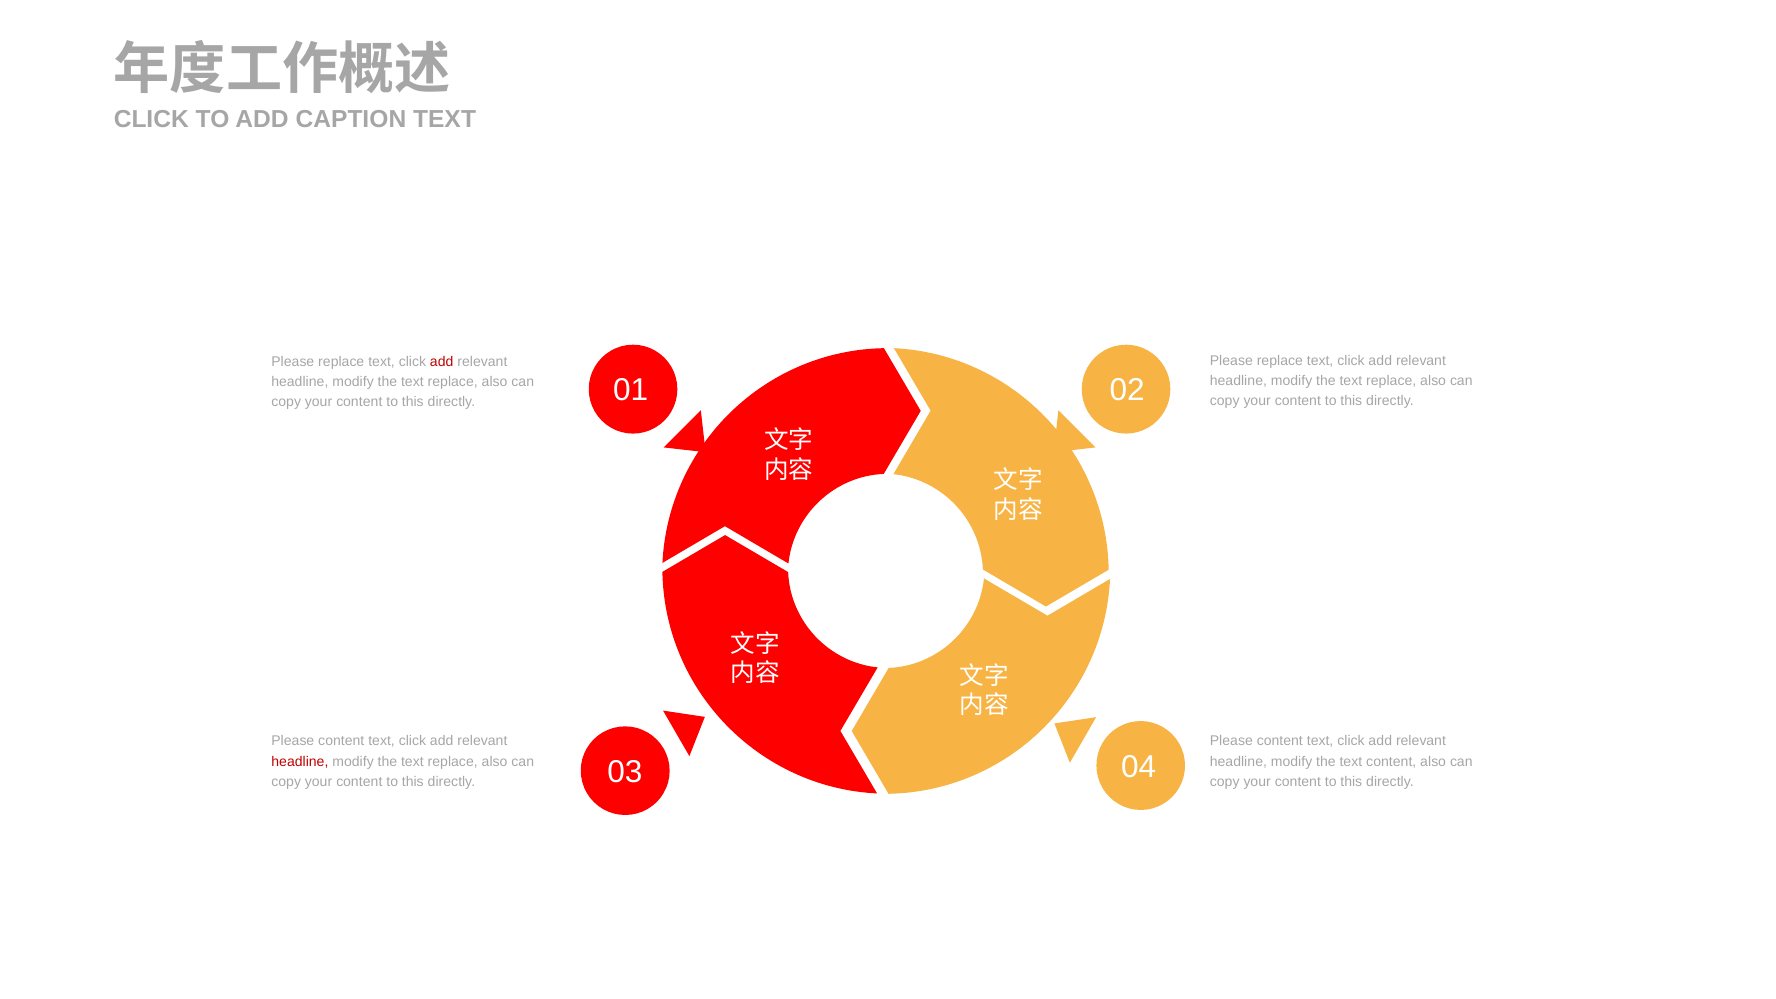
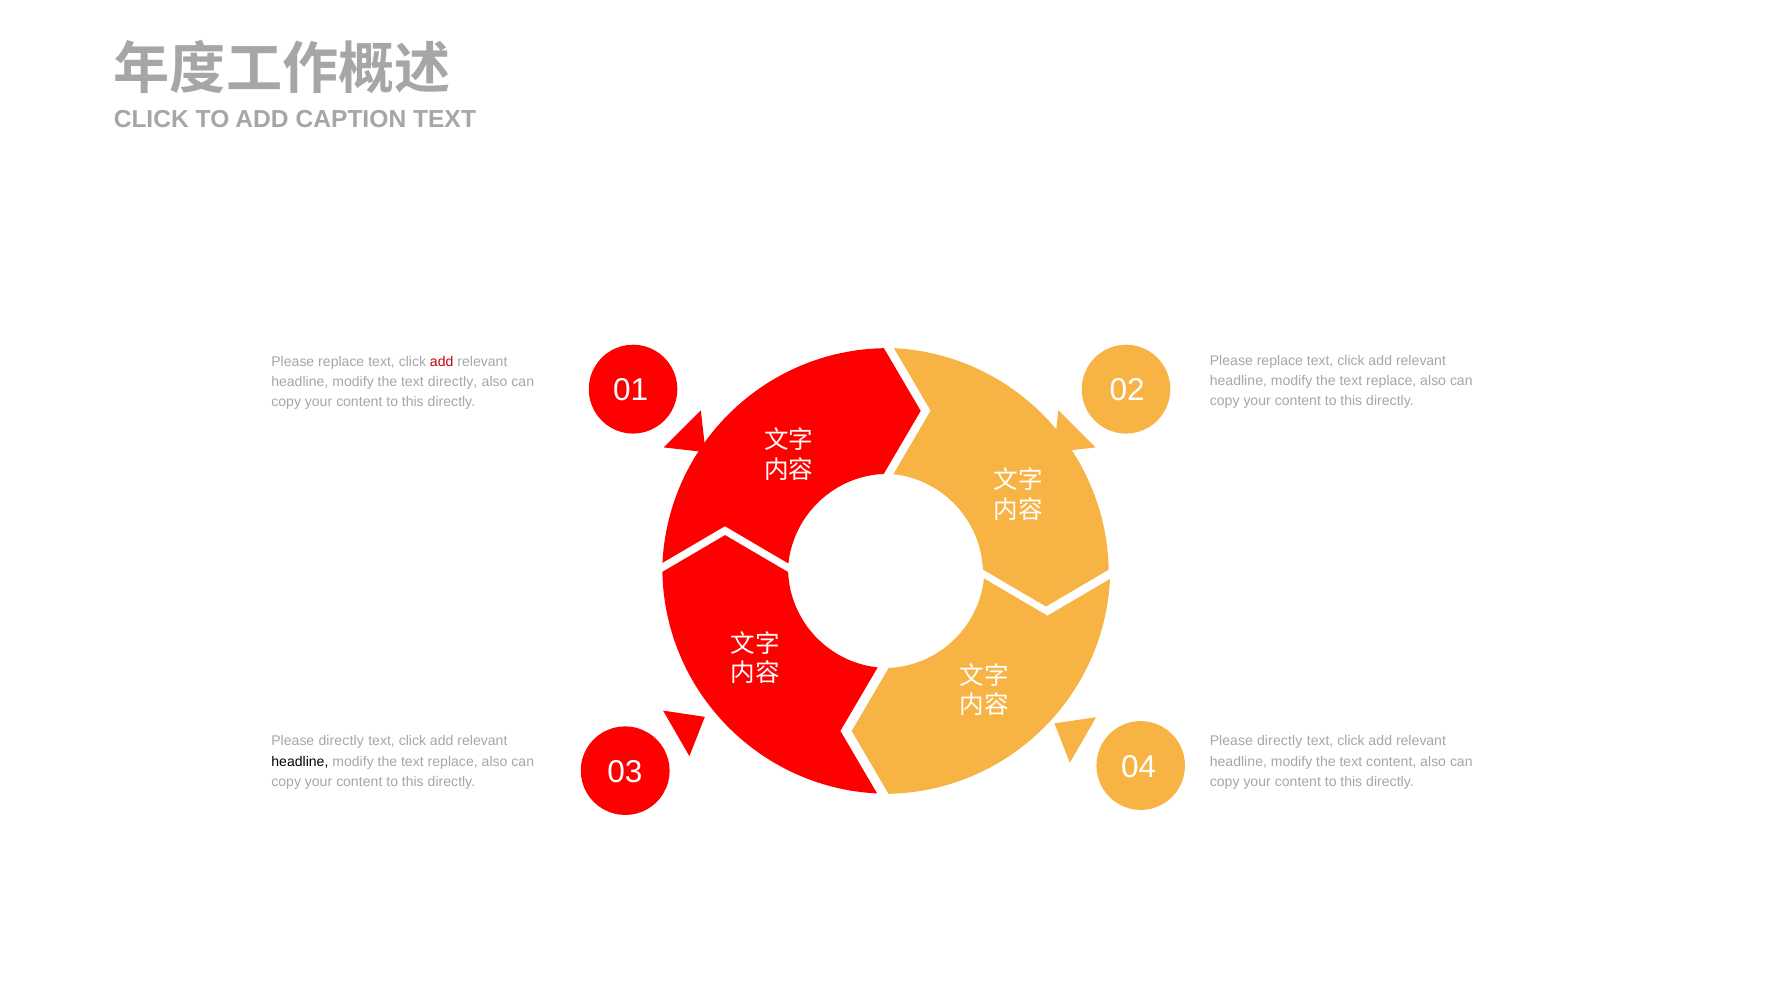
replace at (453, 382): replace -> directly
content at (341, 741): content -> directly
content at (1280, 741): content -> directly
headline at (300, 761) colour: red -> black
